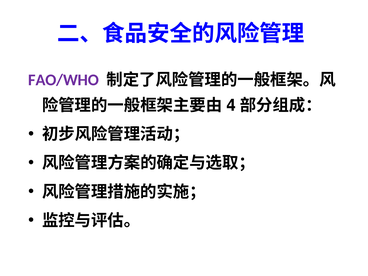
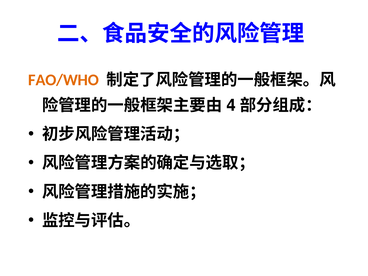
FAO/WHO colour: purple -> orange
